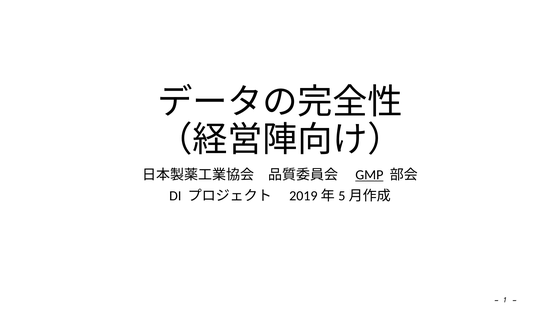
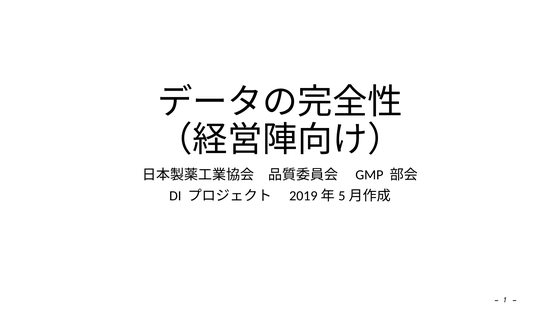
GMP underline: present -> none
